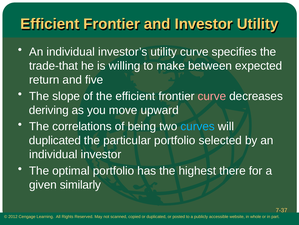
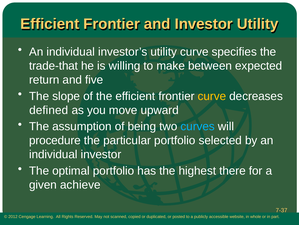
curve at (212, 96) colour: pink -> yellow
deriving: deriving -> defined
correlations: correlations -> assumption
duplicated at (55, 140): duplicated -> procedure
similarly: similarly -> achieve
